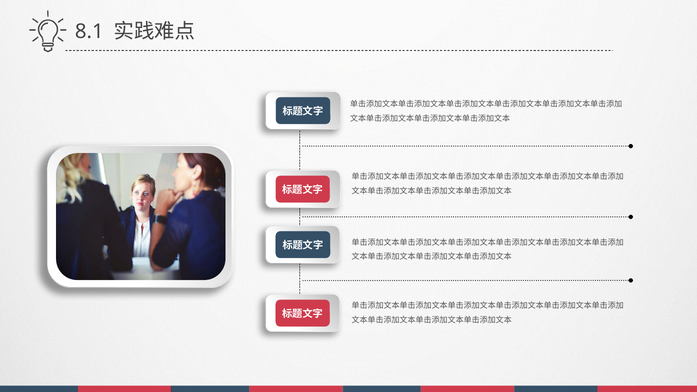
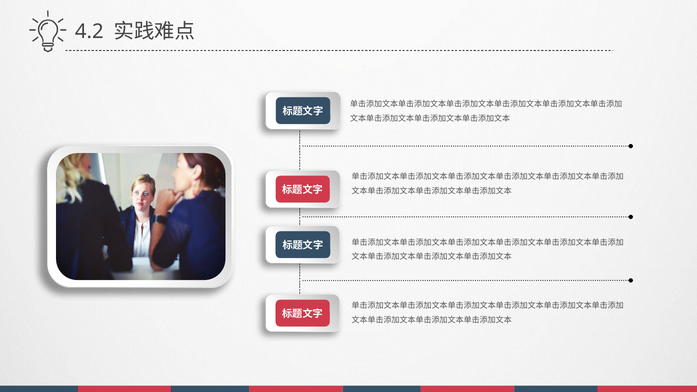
8.1: 8.1 -> 4.2
